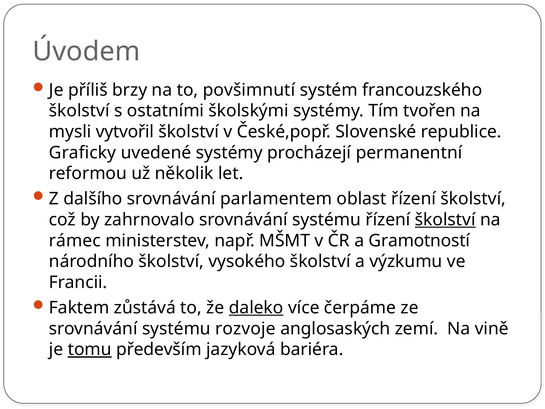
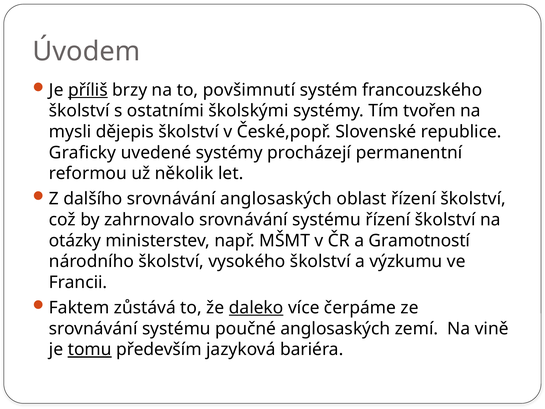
příliš underline: none -> present
vytvořil: vytvořil -> dějepis
srovnávání parlamentem: parlamentem -> anglosaských
školství at (445, 220) underline: present -> none
rámec: rámec -> otázky
rozvoje: rozvoje -> poučné
